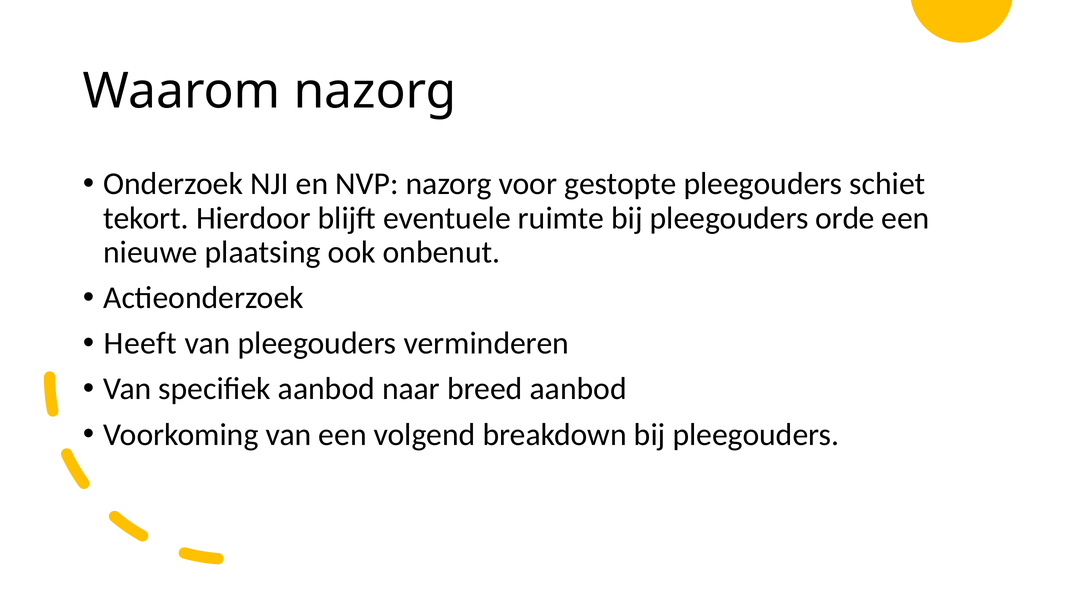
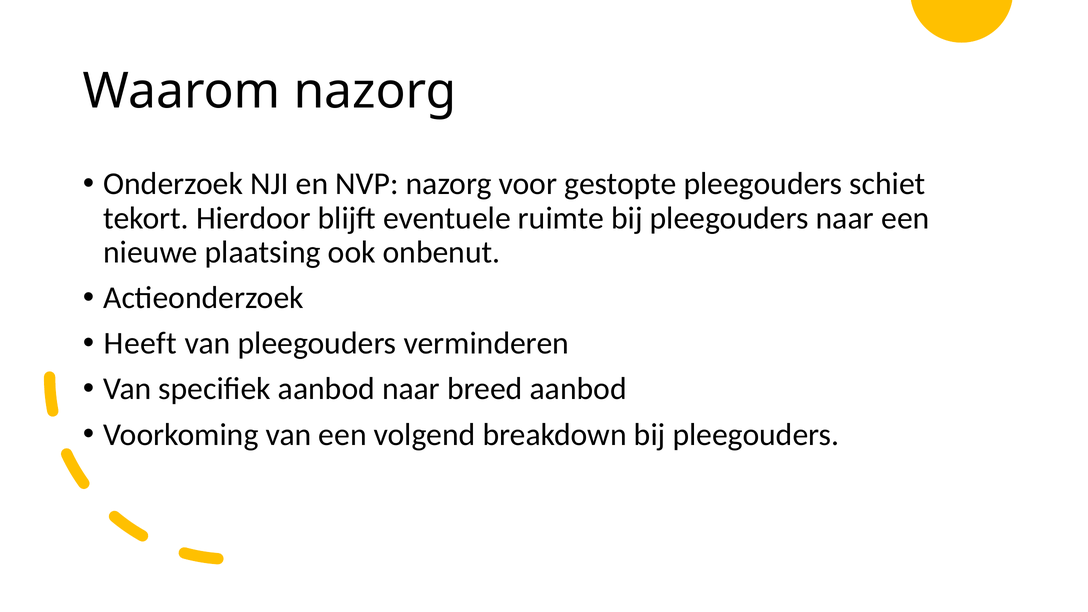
pleegouders orde: orde -> naar
